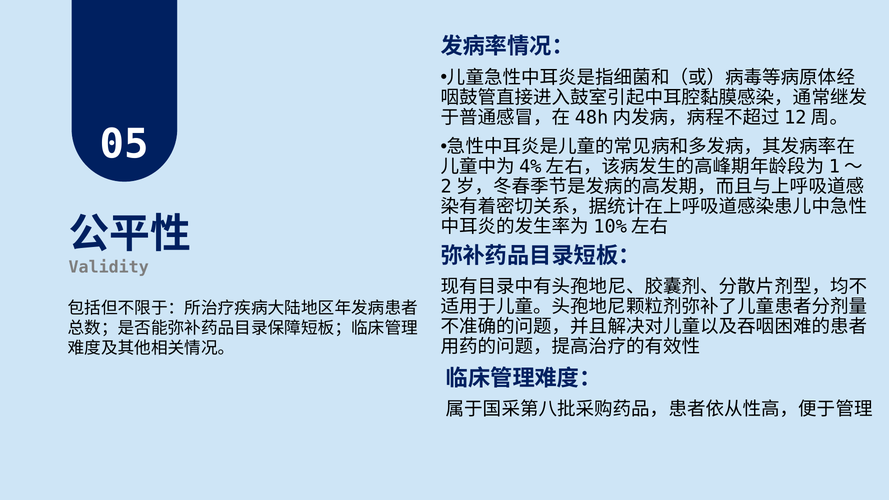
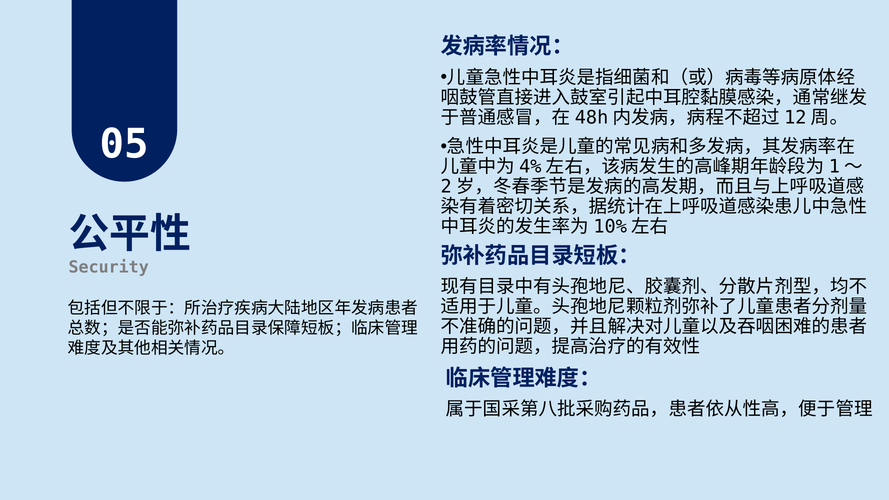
Validity: Validity -> Security
